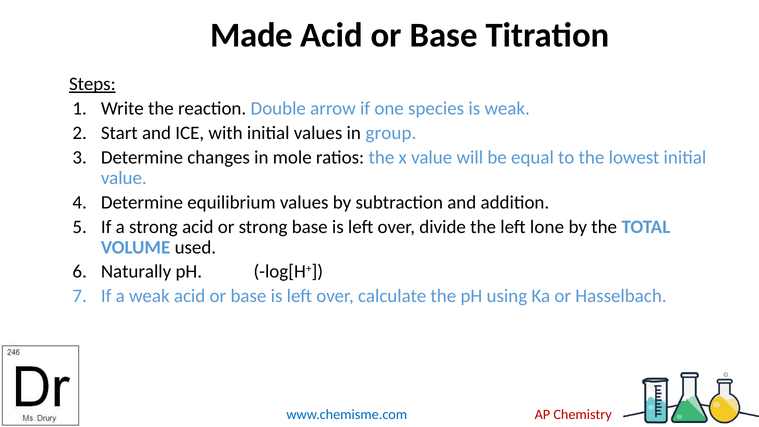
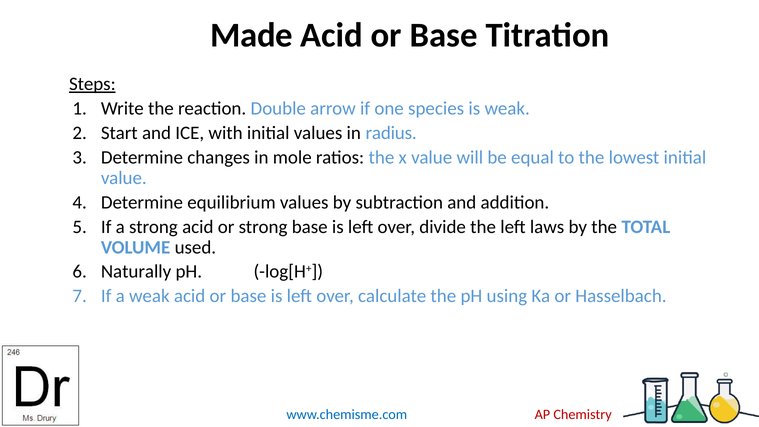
group: group -> radius
lone: lone -> laws
